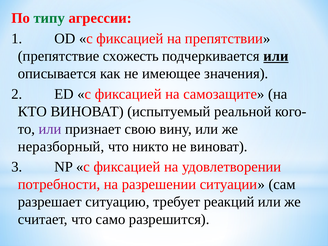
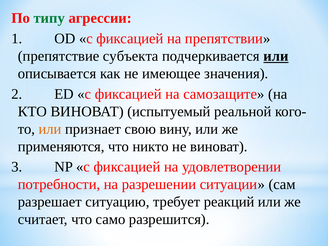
схожесть: схожесть -> субъекта
или at (50, 129) colour: purple -> orange
неразборный: неразборный -> применяются
